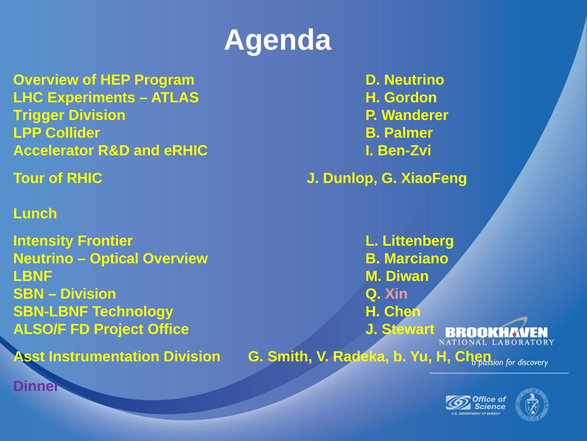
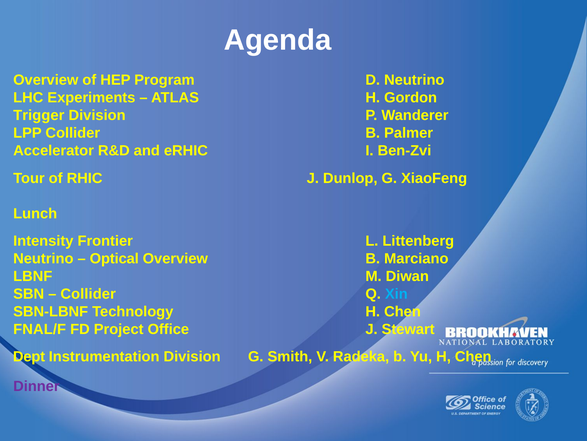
Division at (88, 294): Division -> Collider
Xin colour: pink -> light blue
ALSO/F: ALSO/F -> FNAL/F
Asst: Asst -> Dept
